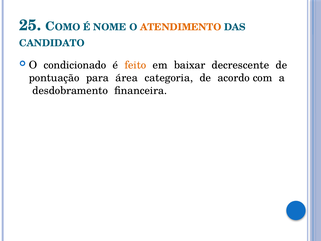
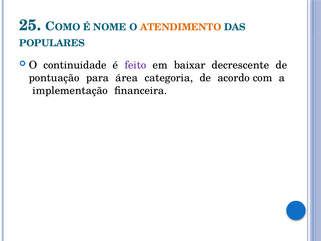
CANDIDATO: CANDIDATO -> POPULARES
condicionado: condicionado -> continuidade
feito colour: orange -> purple
desdobramento: desdobramento -> implementação
